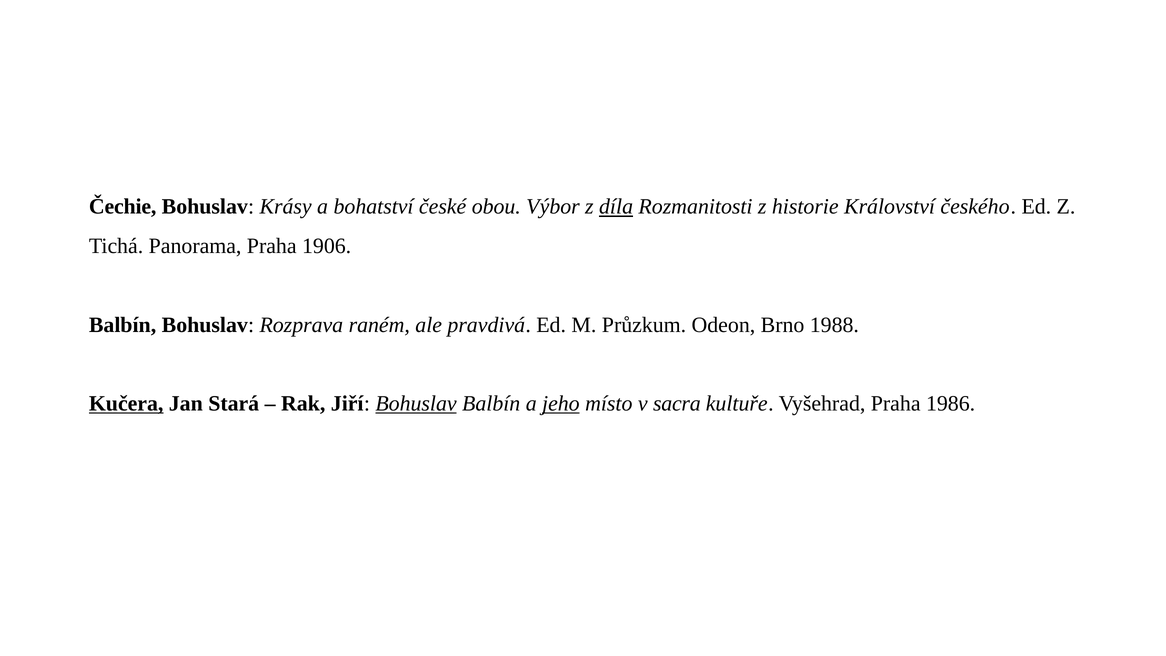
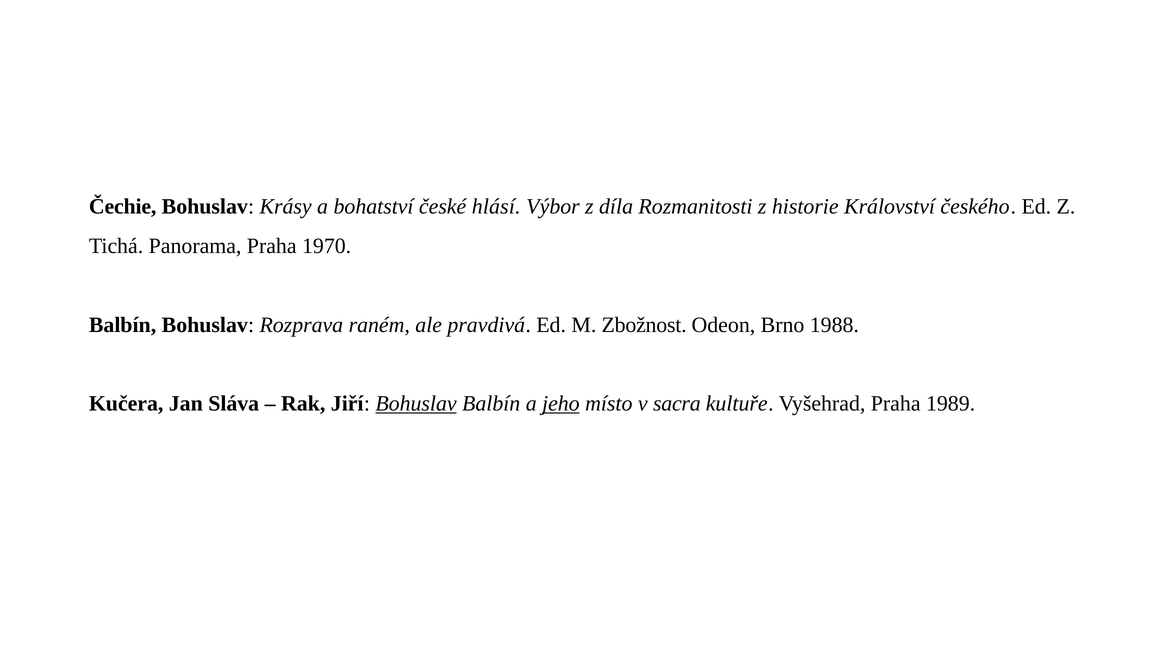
obou: obou -> hlásí
díla underline: present -> none
1906: 1906 -> 1970
Průzkum: Průzkum -> Zbožnost
Kučera underline: present -> none
Stará: Stará -> Sláva
1986: 1986 -> 1989
